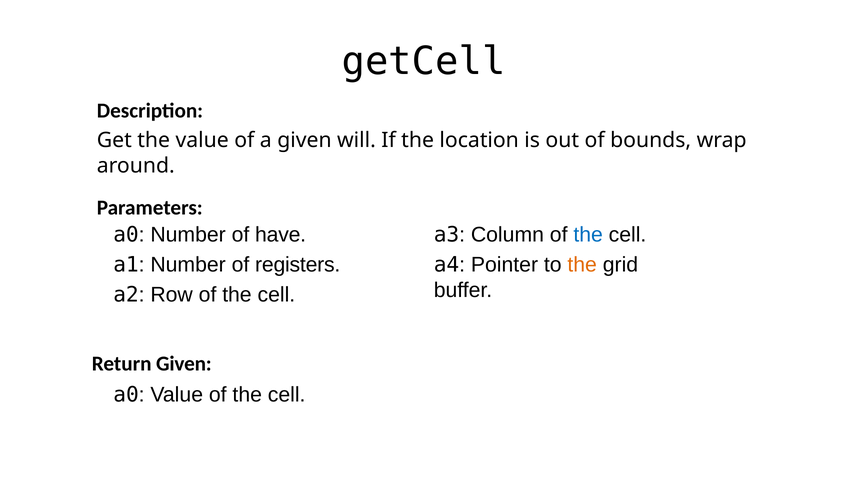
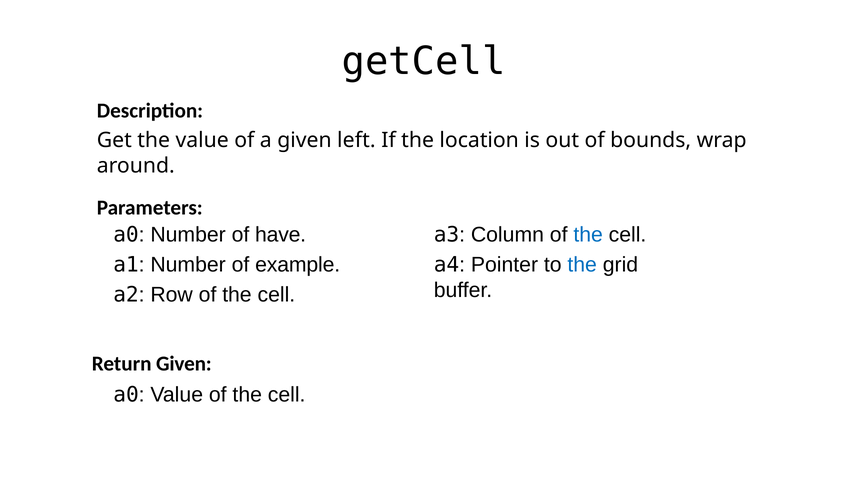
will: will -> left
registers: registers -> example
the at (582, 265) colour: orange -> blue
